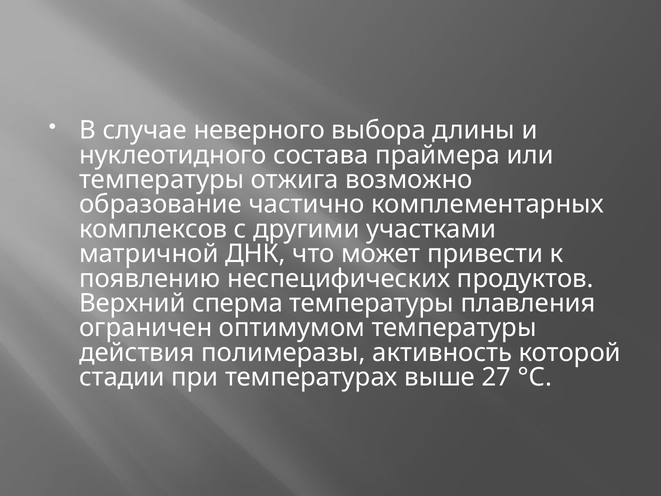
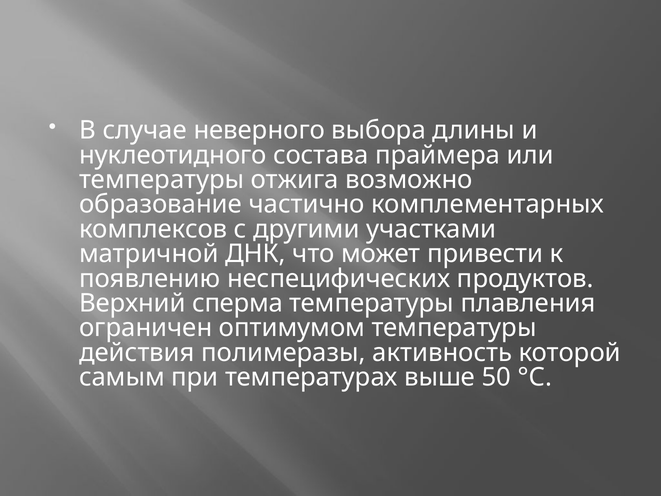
стадии: стадии -> самым
27: 27 -> 50
